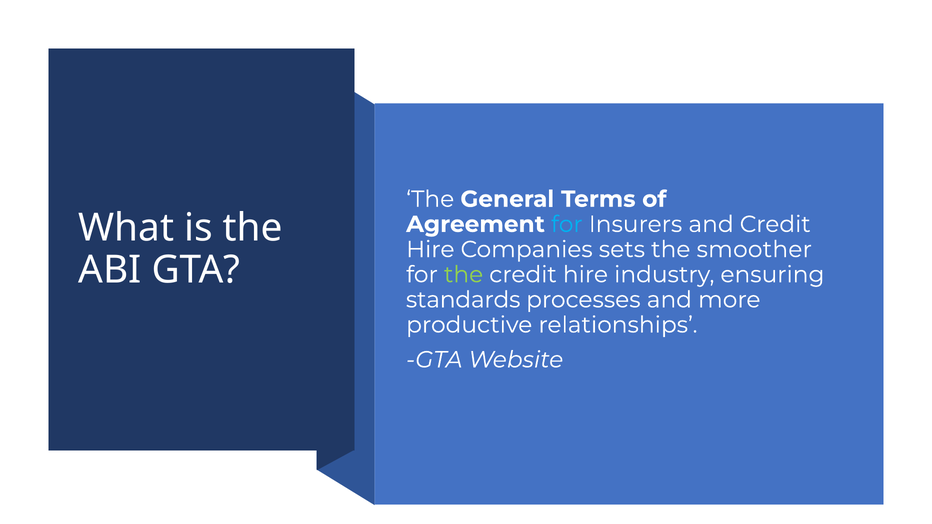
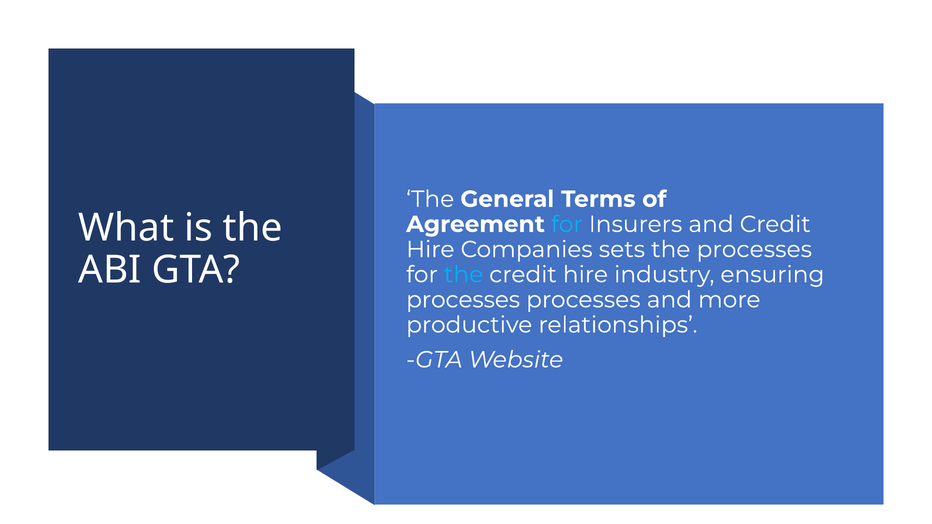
the smoother: smoother -> processes
the at (464, 275) colour: light green -> light blue
standards at (463, 300): standards -> processes
